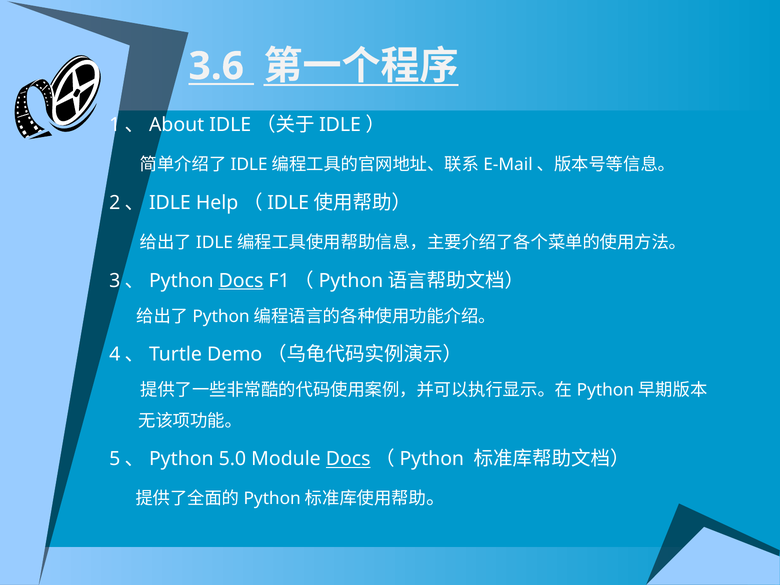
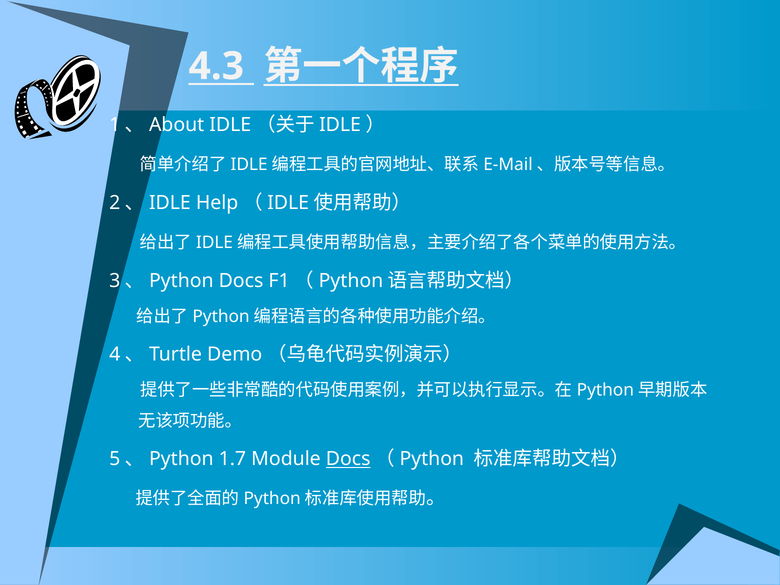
3.6: 3.6 -> 4.3
Docs at (241, 281) underline: present -> none
5.0: 5.0 -> 1.7
